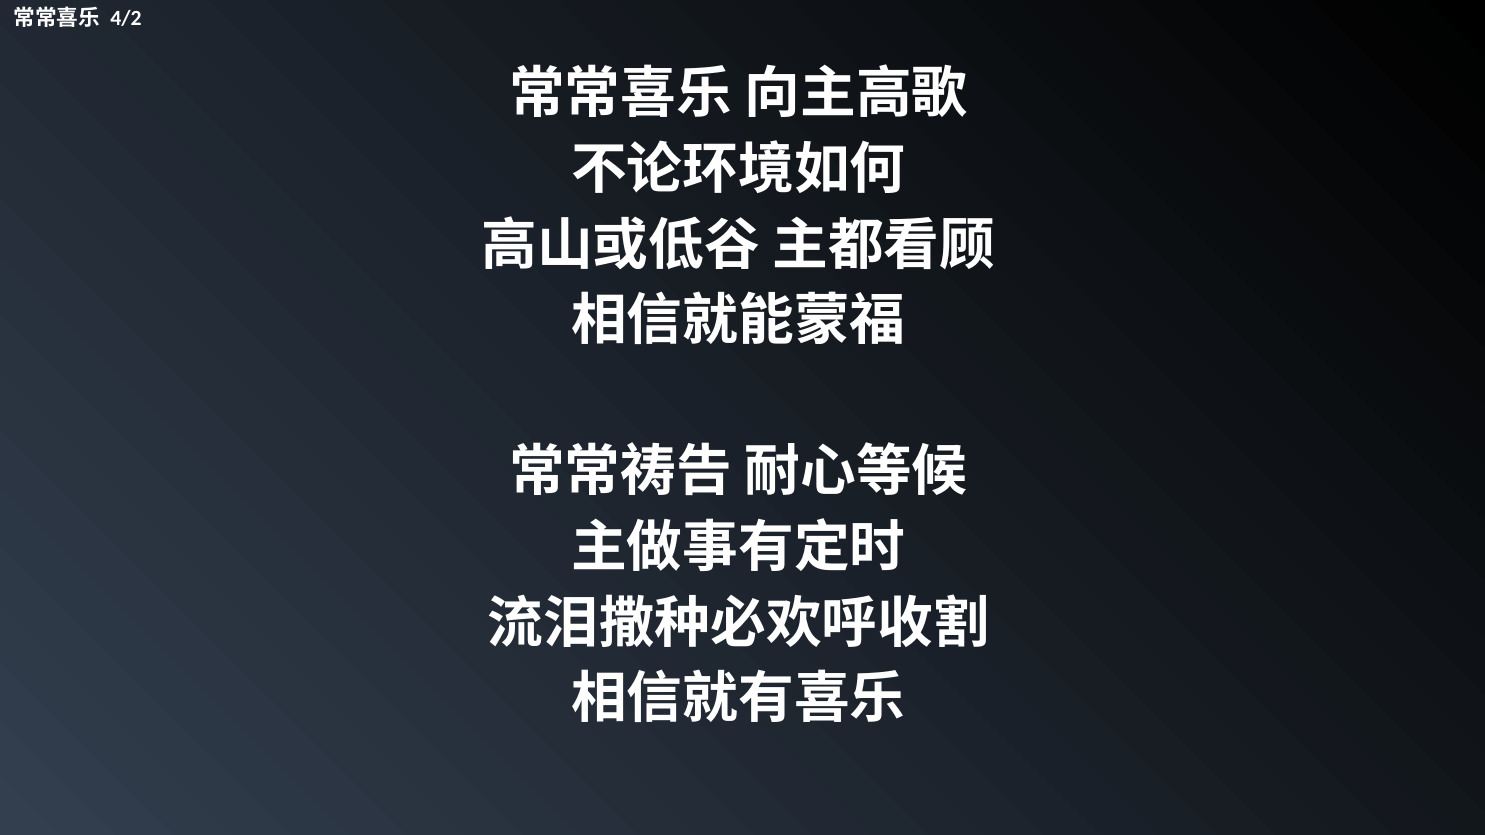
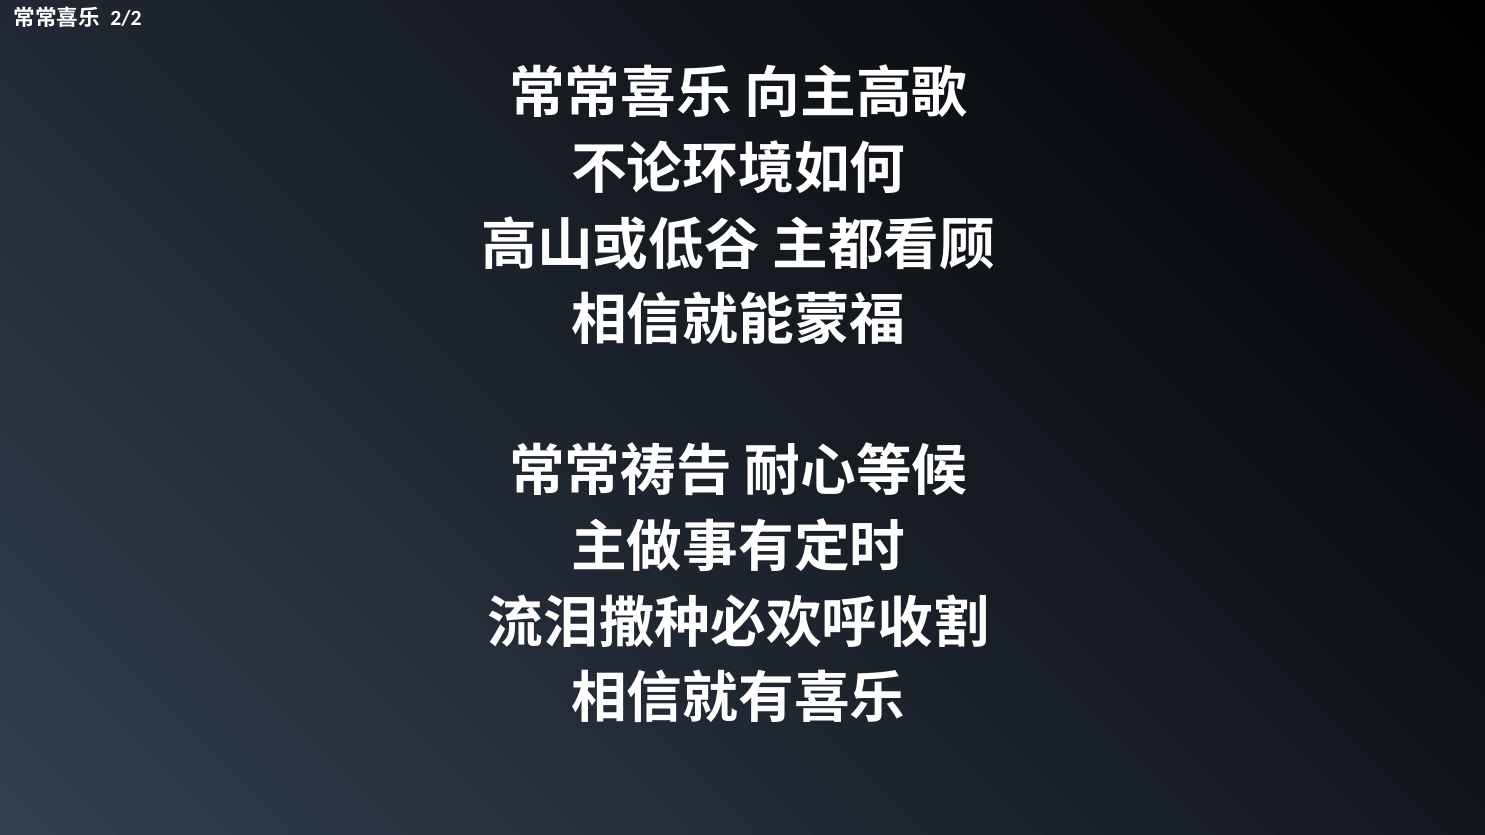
4/2: 4/2 -> 2/2
